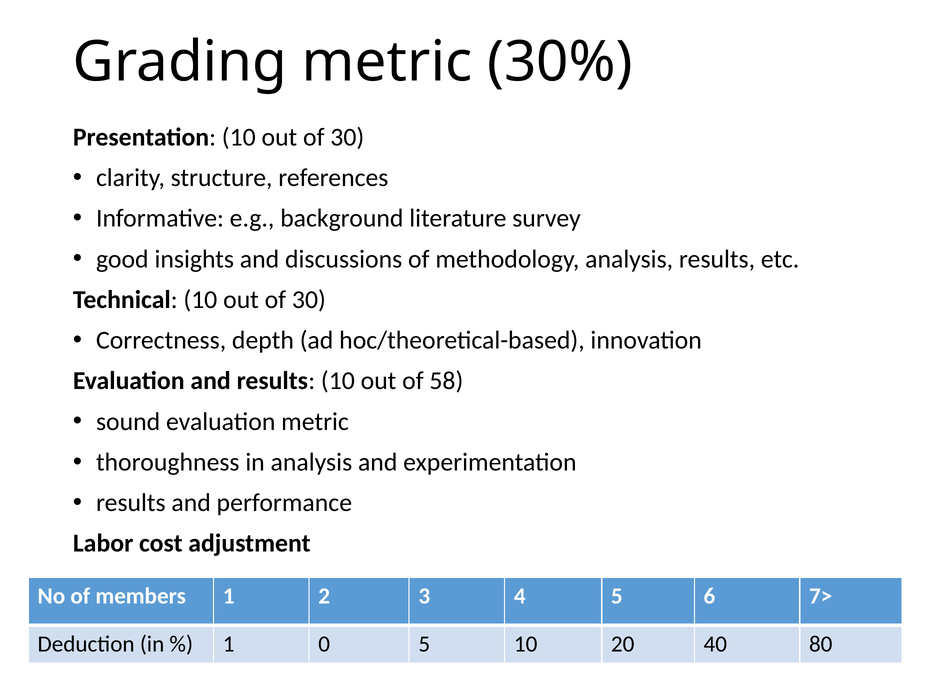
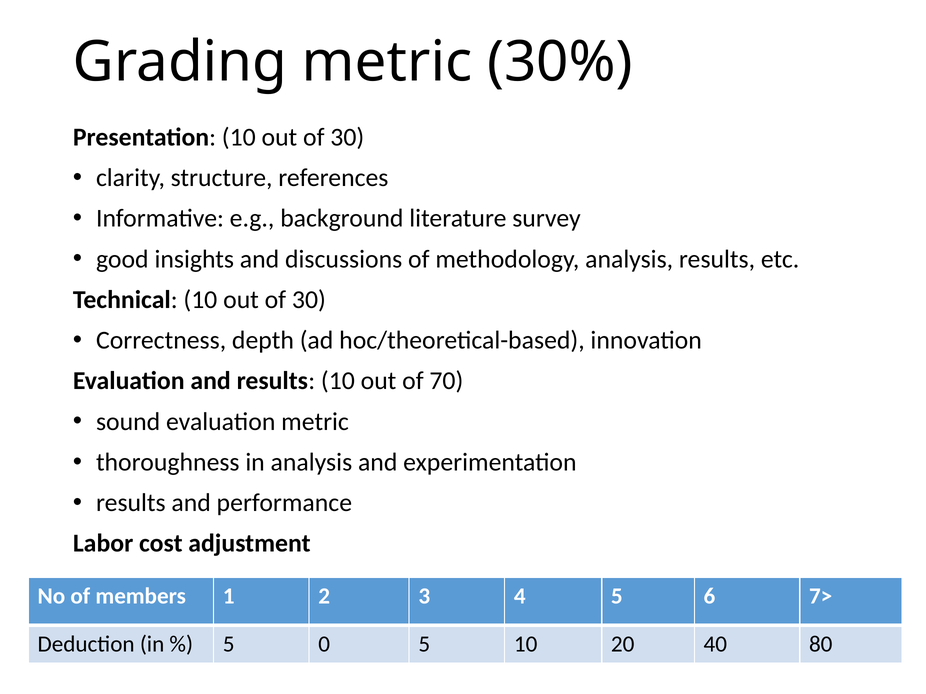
58: 58 -> 70
1 at (229, 645): 1 -> 5
